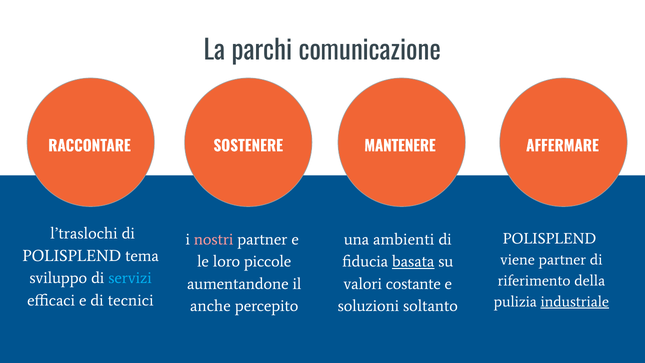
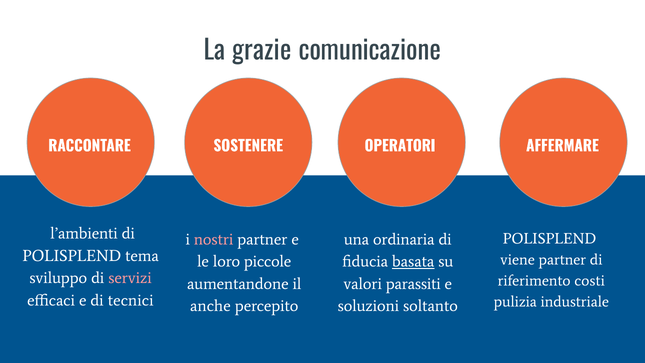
parchi: parchi -> grazie
MANTENERE: MANTENERE -> OPERATORI
l’traslochi: l’traslochi -> l’ambienti
ambienti: ambienti -> ordinaria
servizi colour: light blue -> pink
della: della -> costi
costante: costante -> parassiti
industriale underline: present -> none
